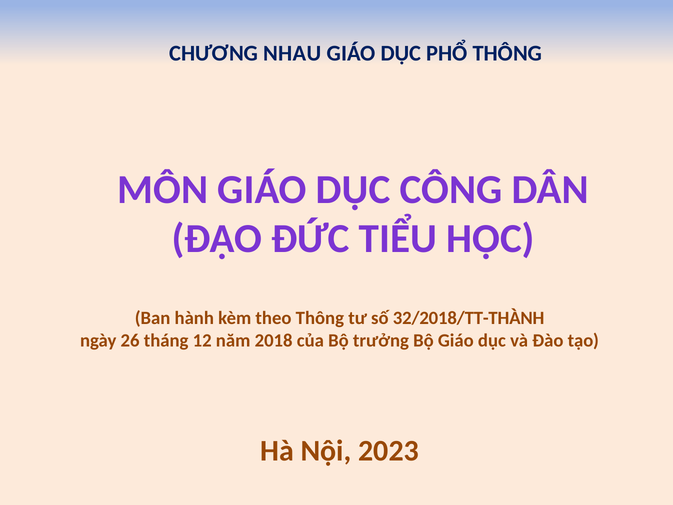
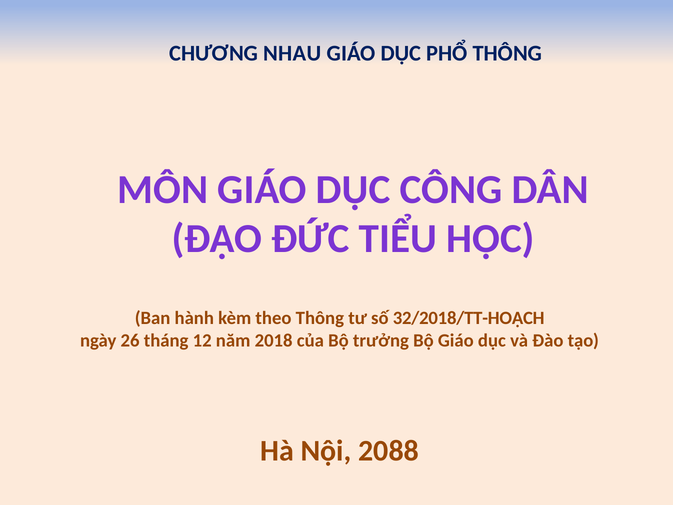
32/2018/TT-THÀNH: 32/2018/TT-THÀNH -> 32/2018/TT-HOẠCH
2023: 2023 -> 2088
